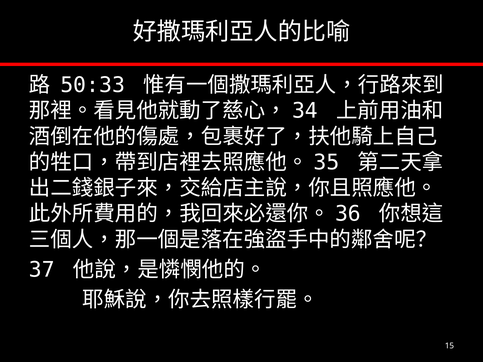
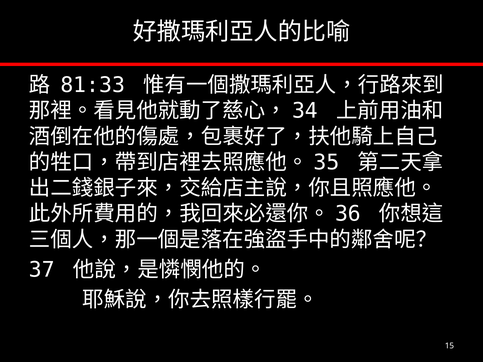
50:33: 50:33 -> 81:33
